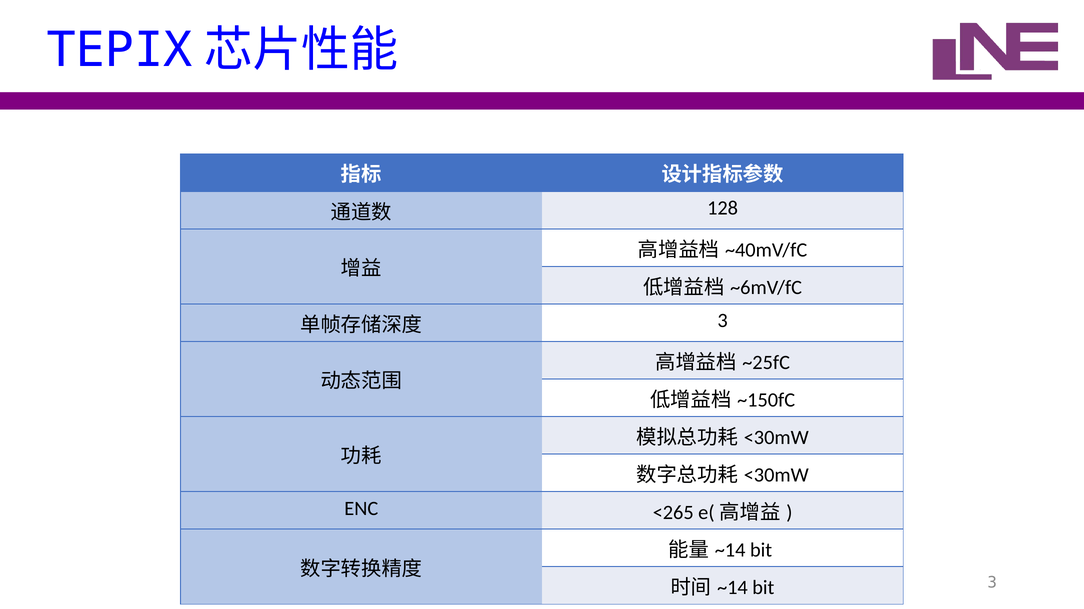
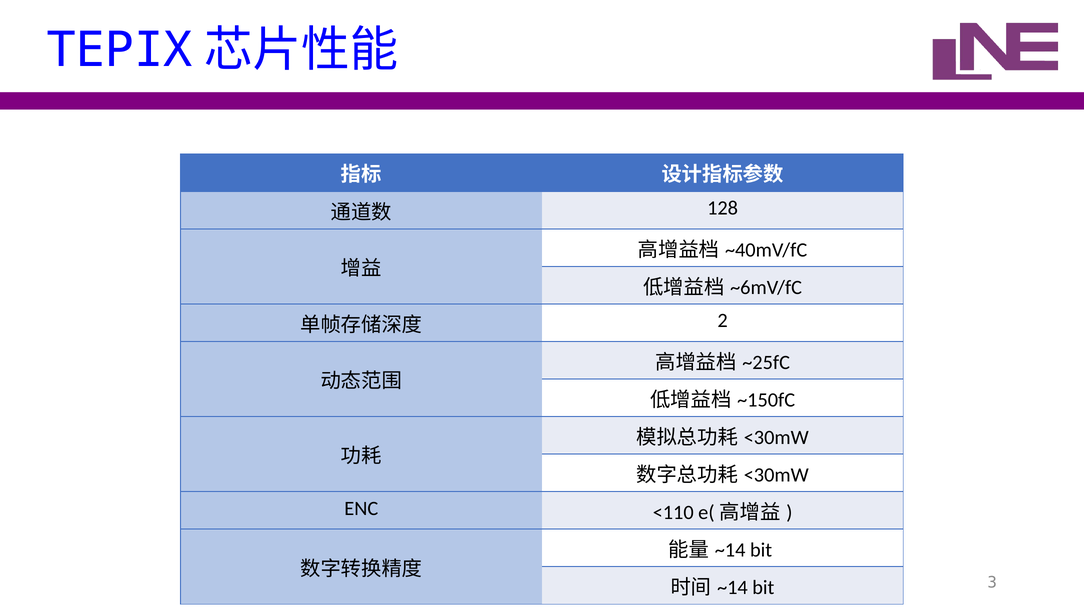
3 at (723, 321): 3 -> 2
<265: <265 -> <110
